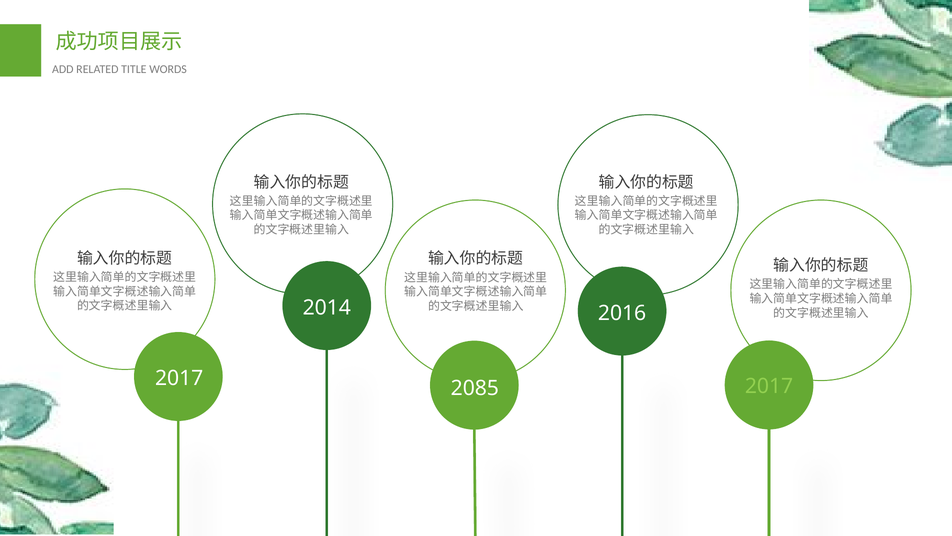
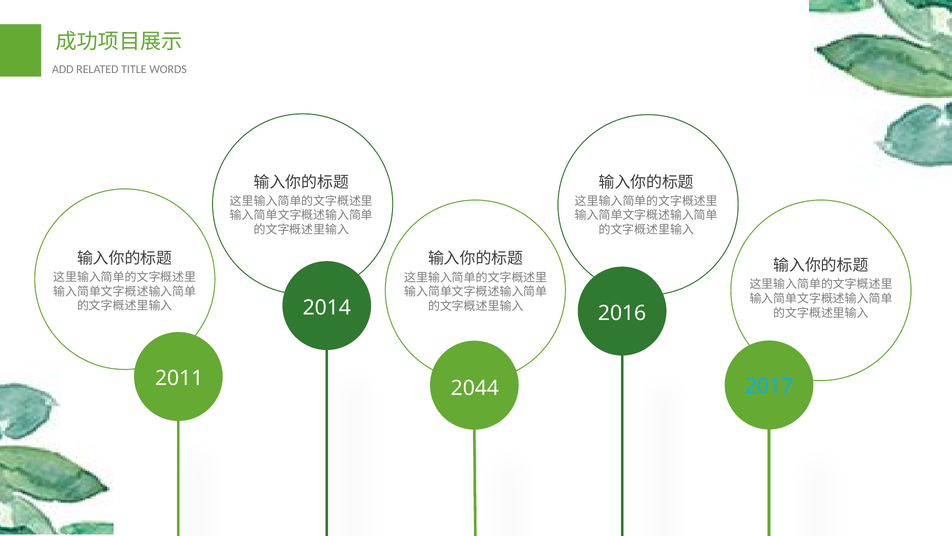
2017 at (179, 378): 2017 -> 2011
2017 at (769, 386) colour: light green -> light blue
2085: 2085 -> 2044
